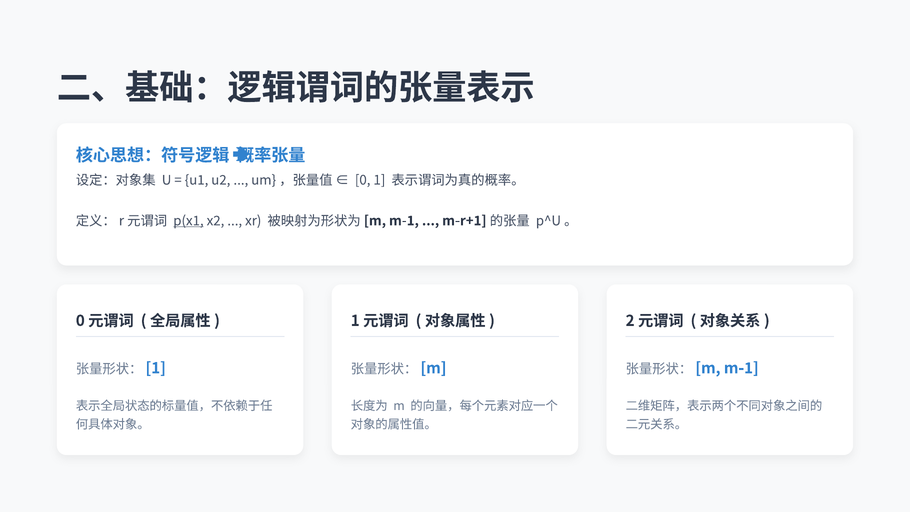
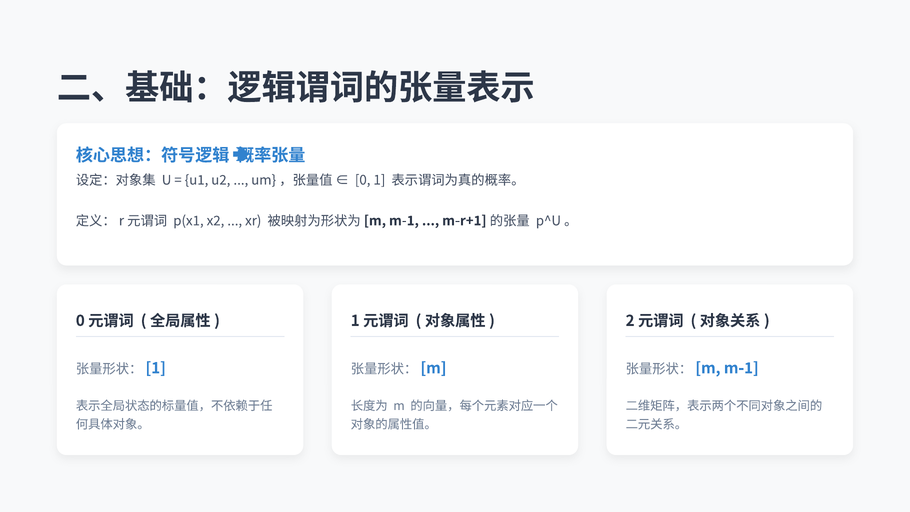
p(x1 underline: present -> none
